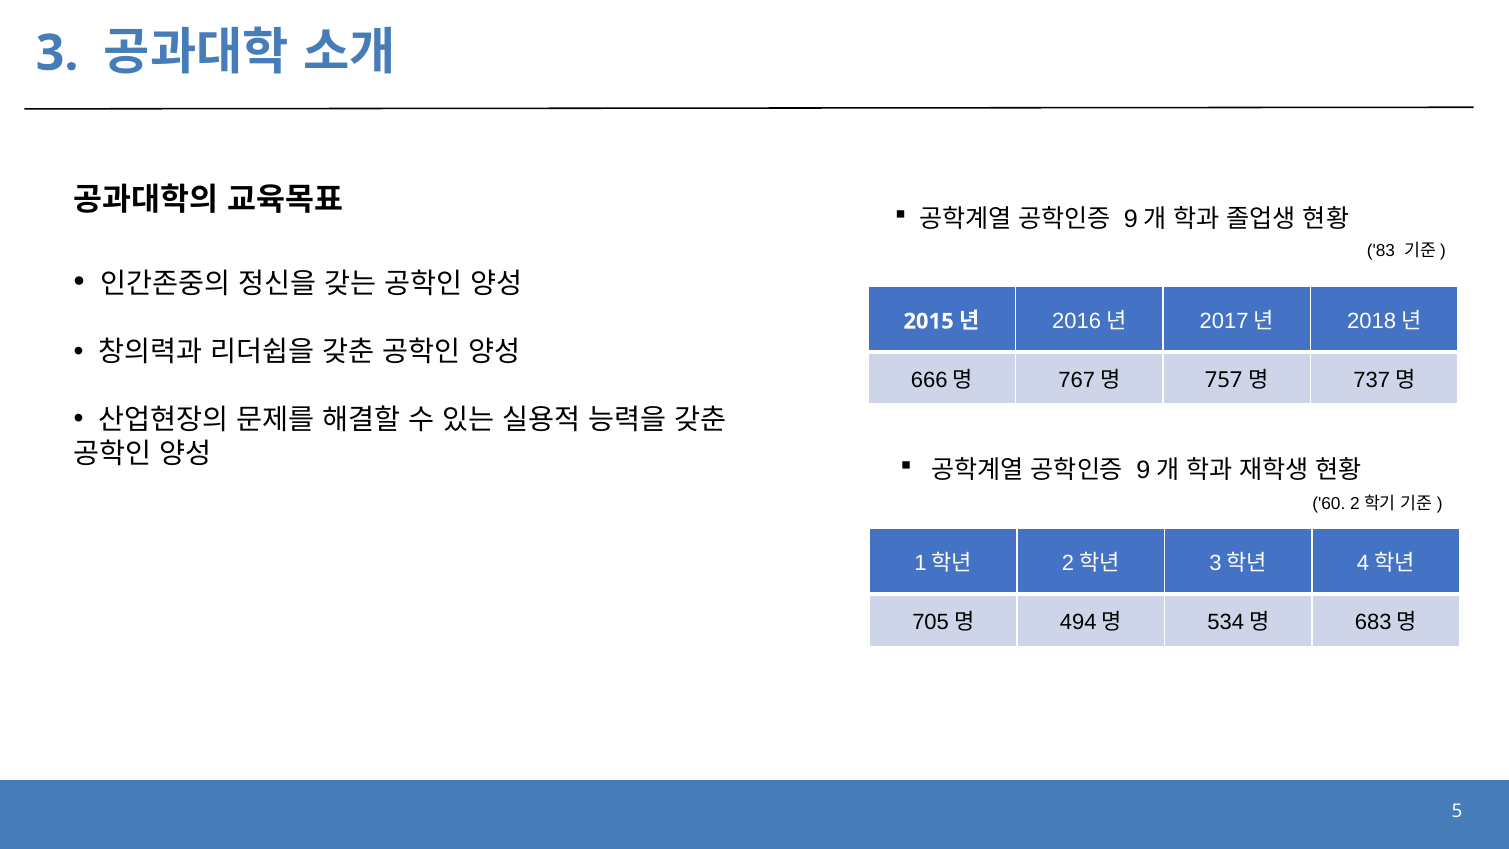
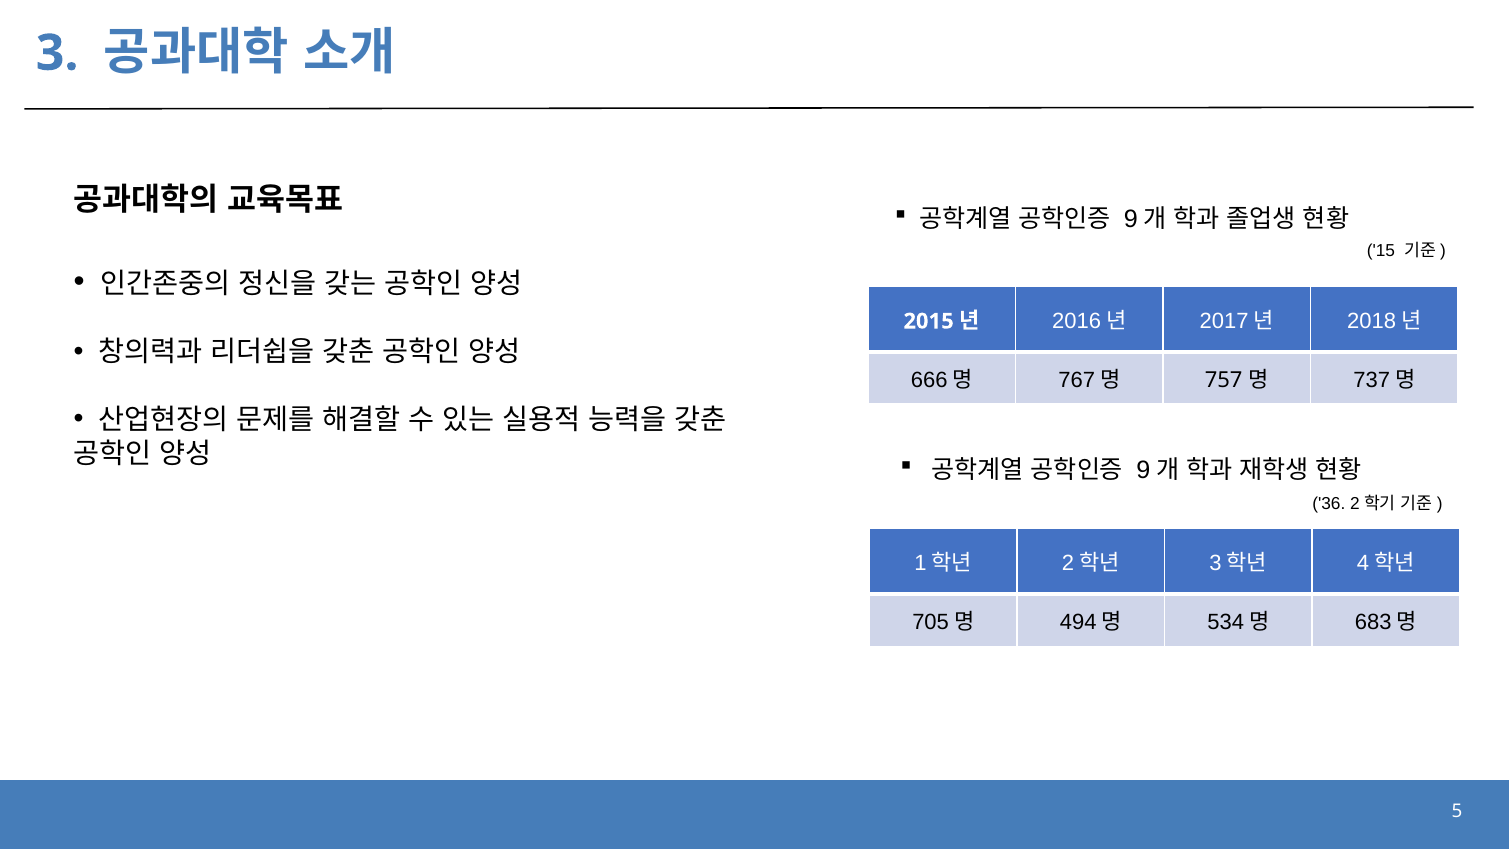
83: 83 -> 15
60: 60 -> 36
